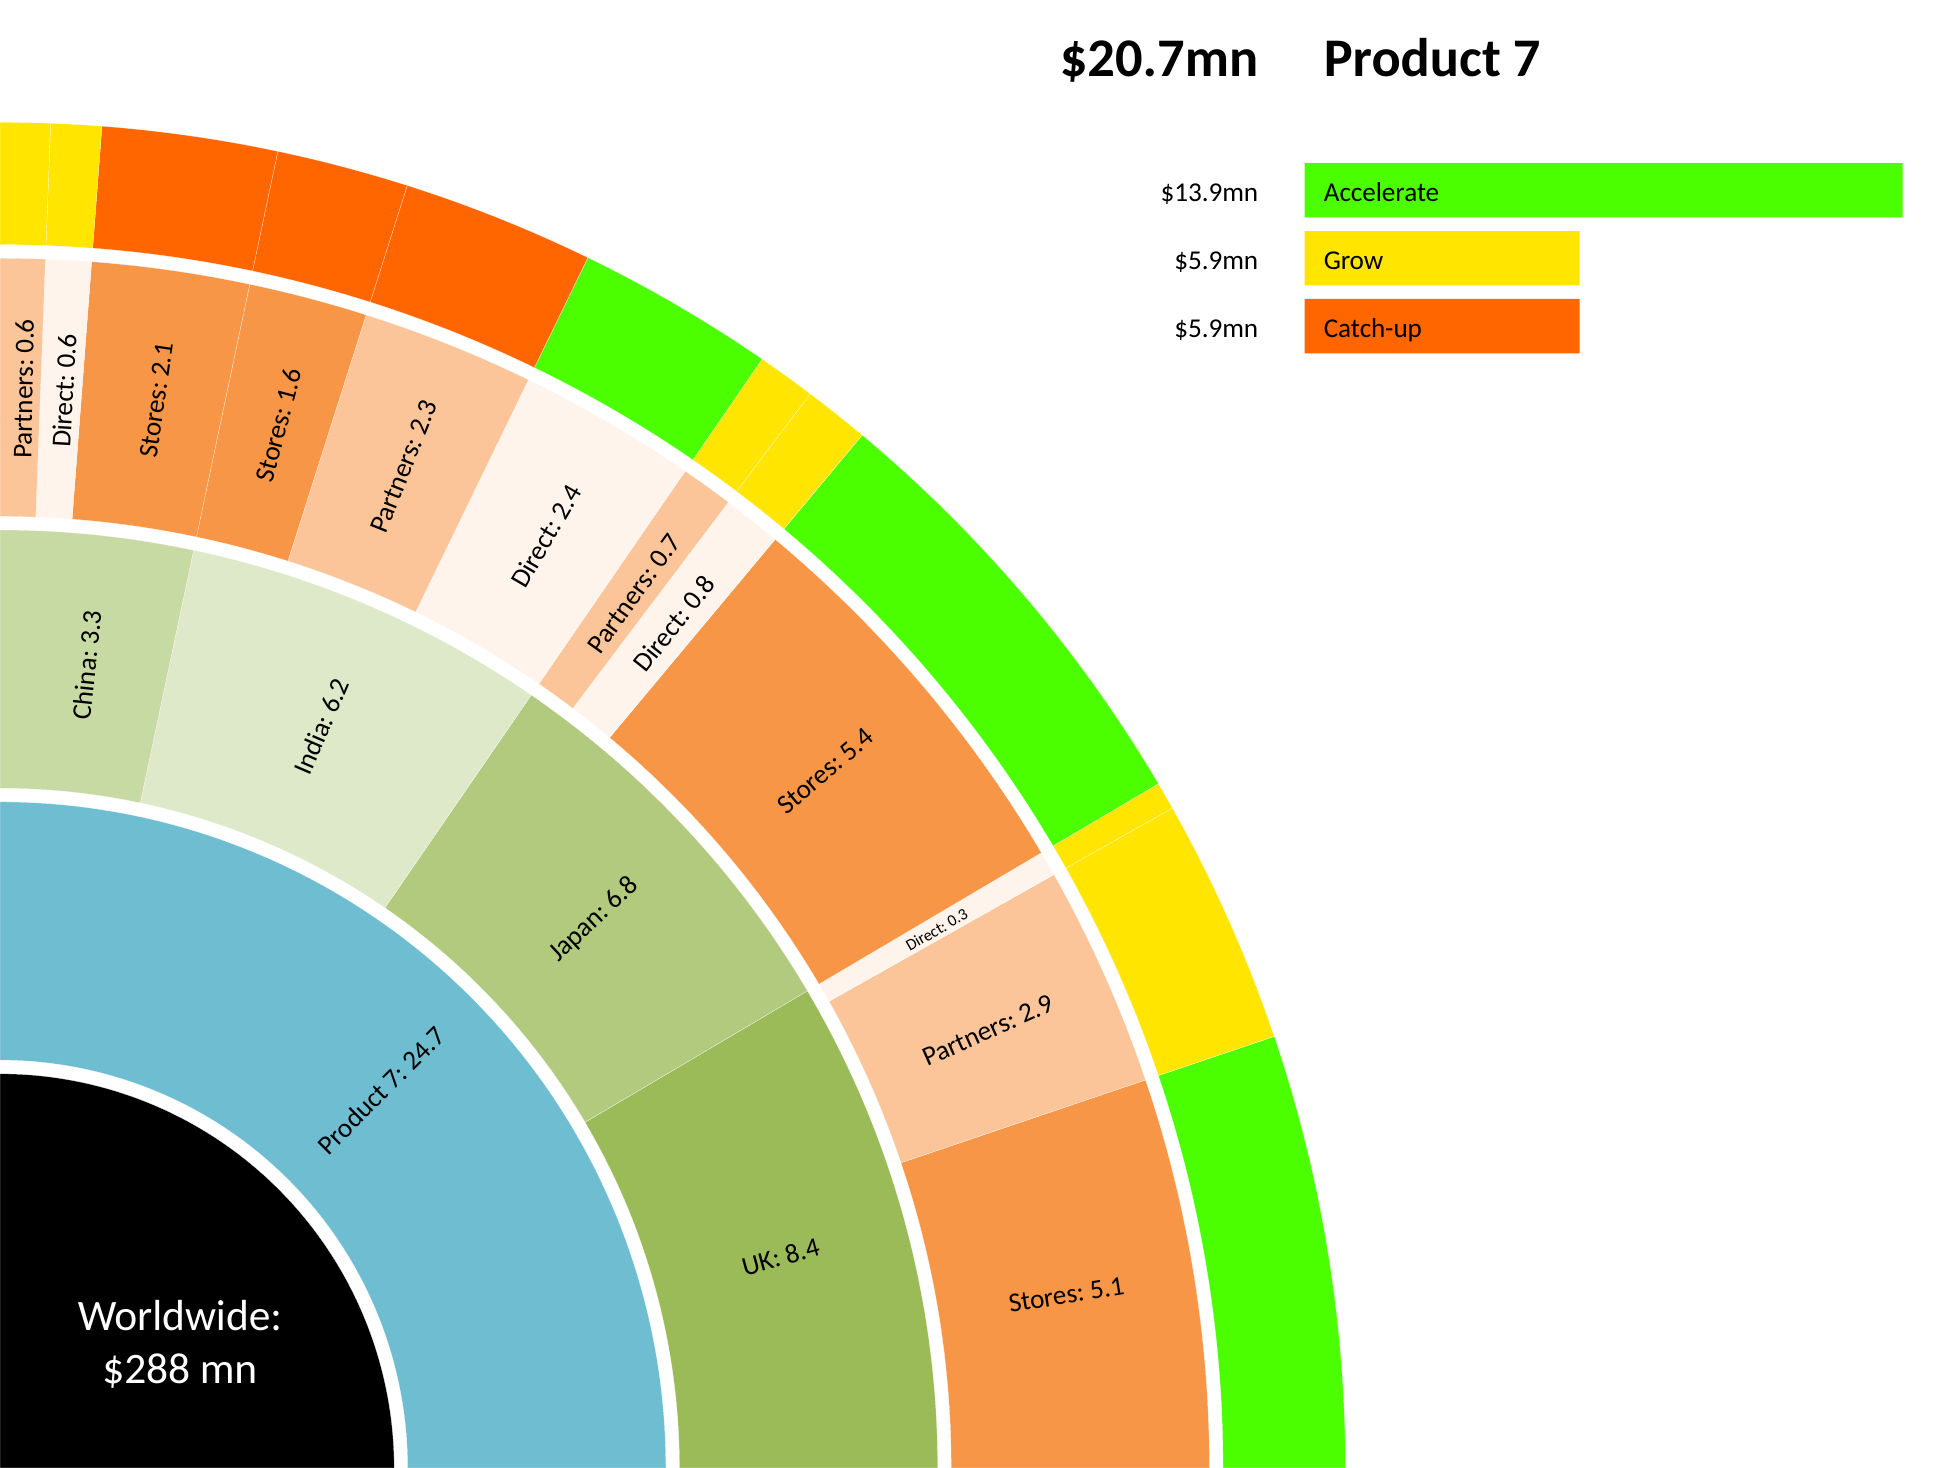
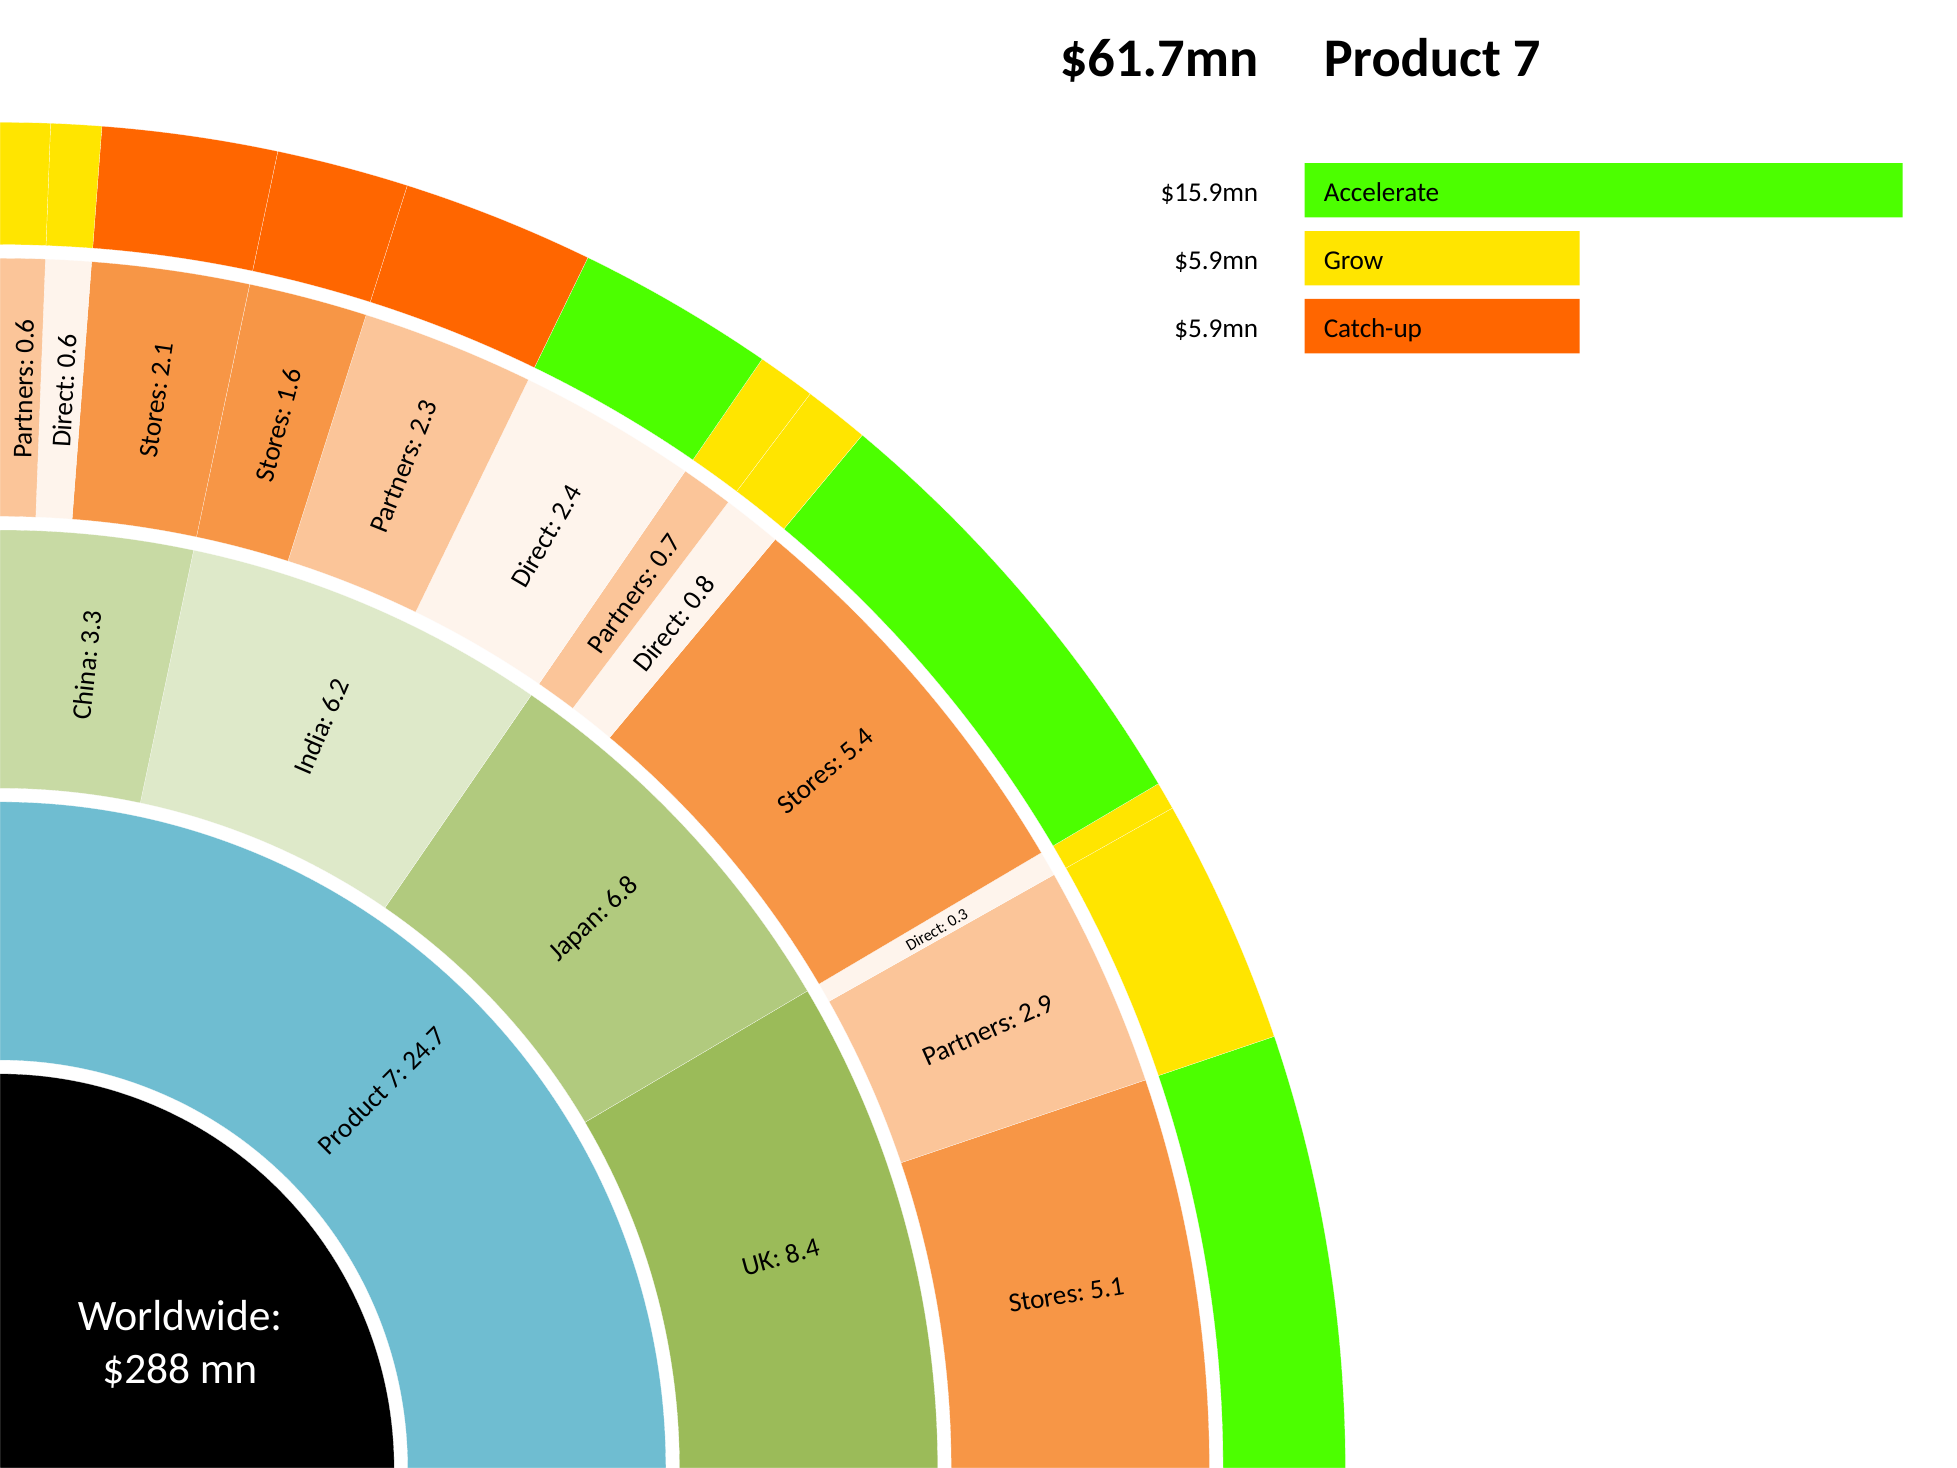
$20.7mn: $20.7mn -> $61.7mn
$13.9mn: $13.9mn -> $15.9mn
